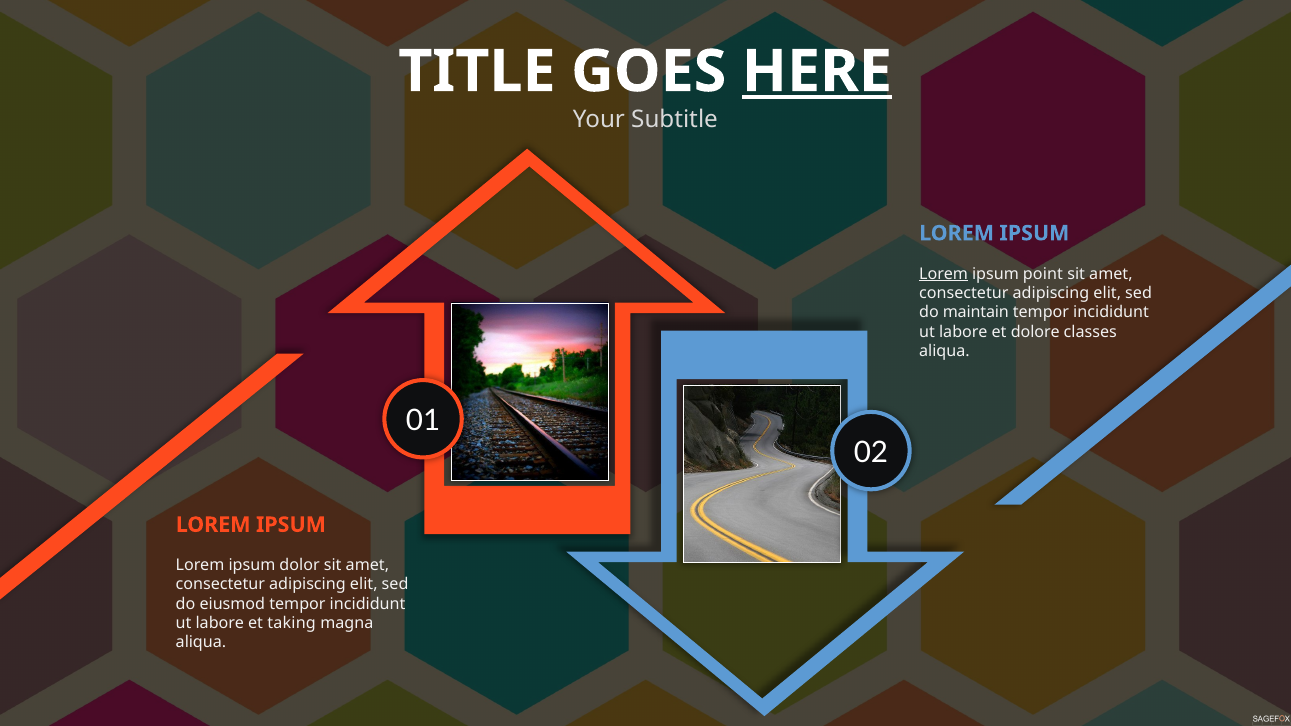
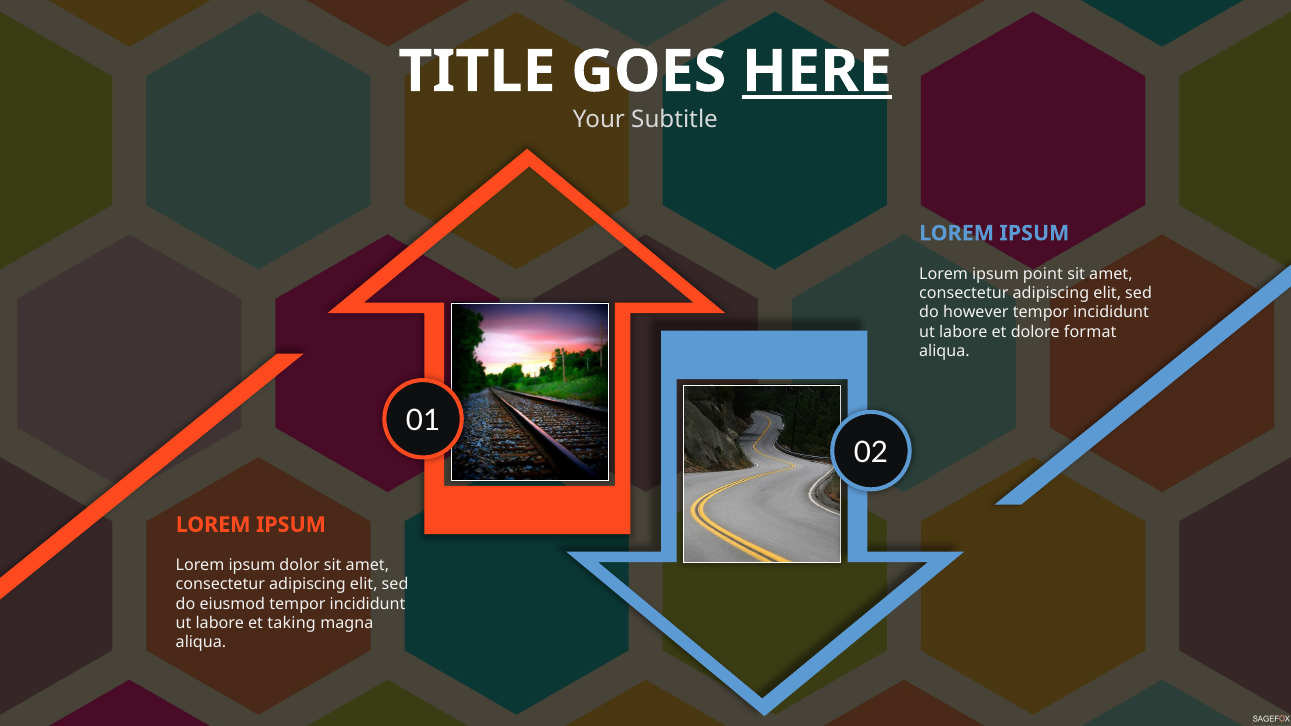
Lorem at (944, 274) underline: present -> none
maintain: maintain -> however
classes: classes -> format
